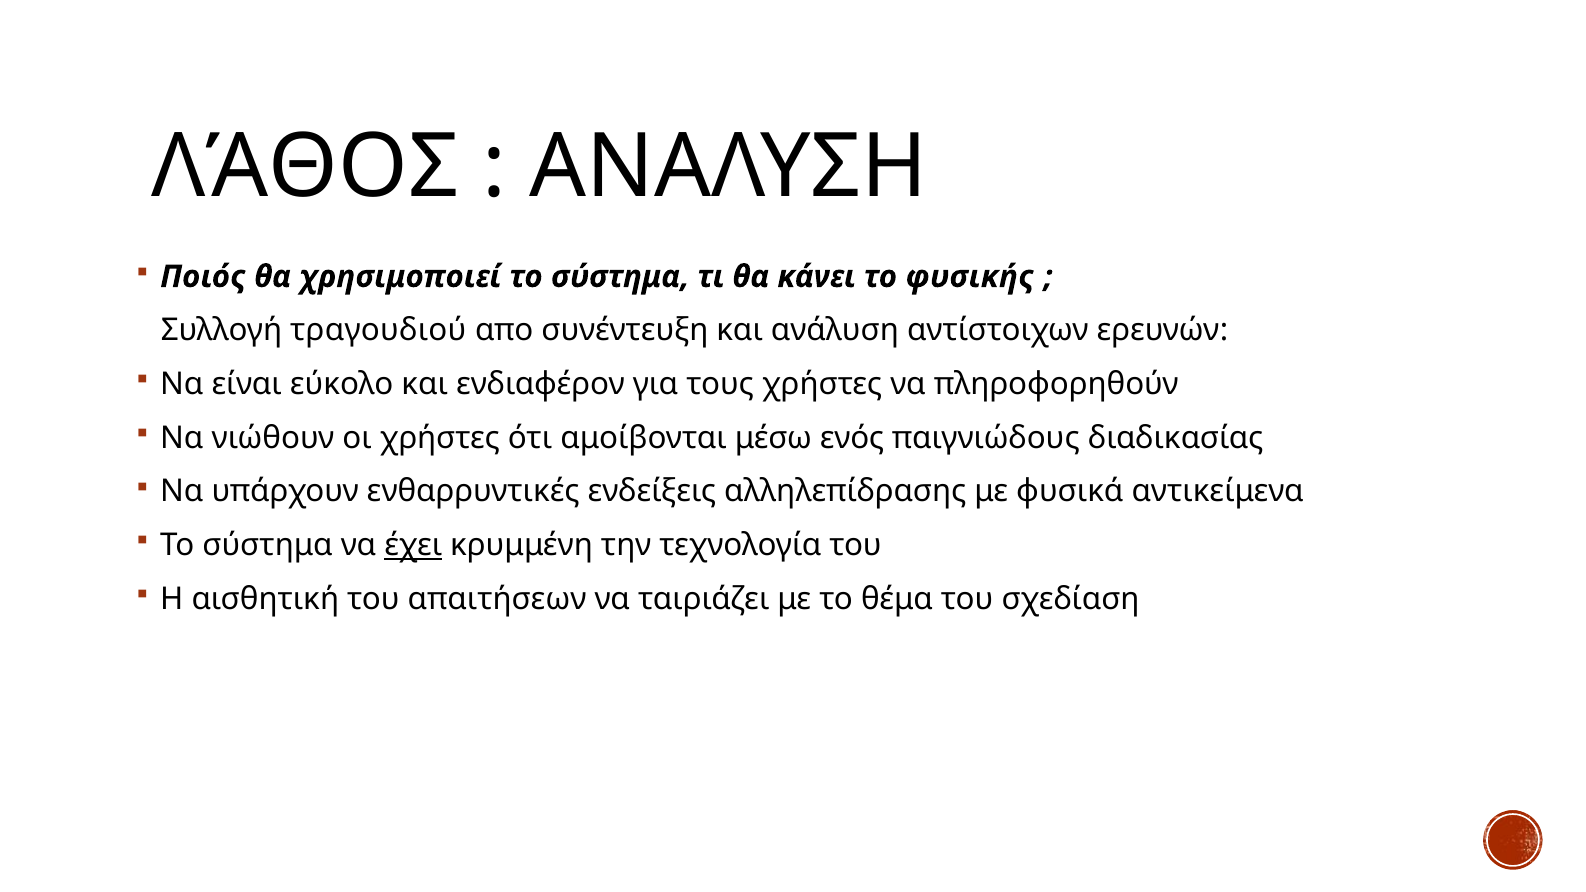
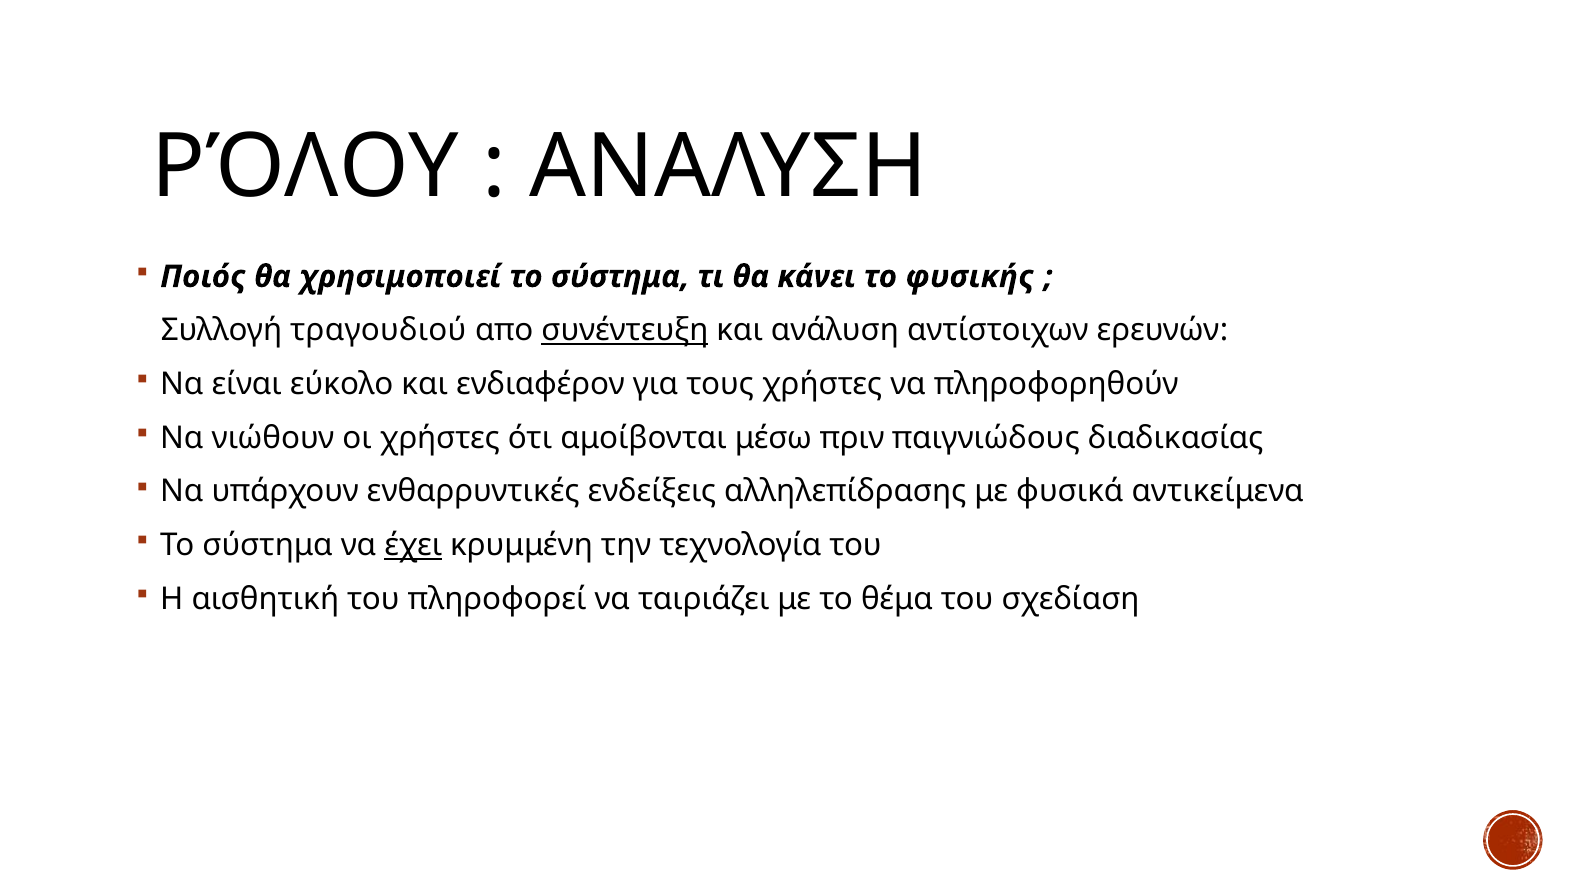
ΛΆΘΟΣ: ΛΆΘΟΣ -> ΡΌΛΟΥ
συνέντευξη underline: none -> present
ενός: ενός -> πριν
απαιτήσεων: απαιτήσεων -> πληροφορεί
